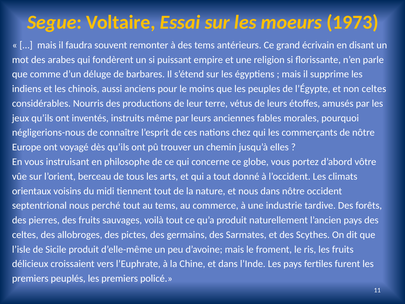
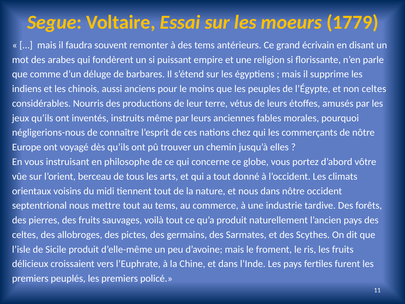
1973: 1973 -> 1779
perché: perché -> mettre
